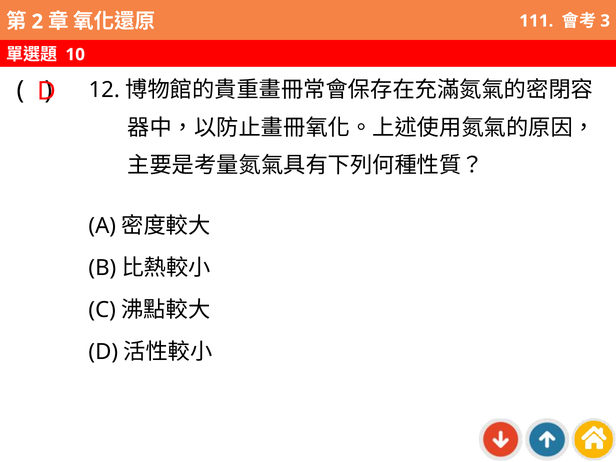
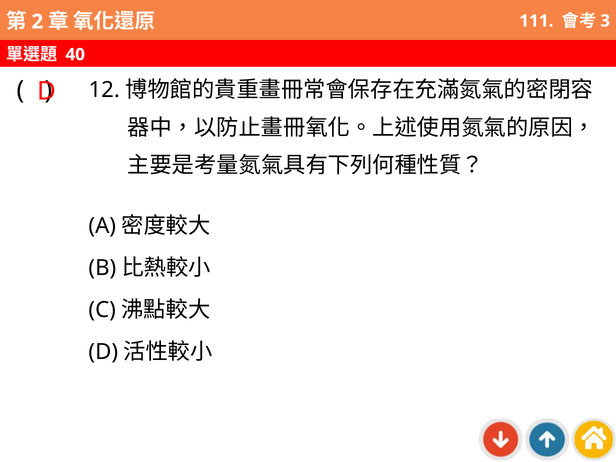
10: 10 -> 40
